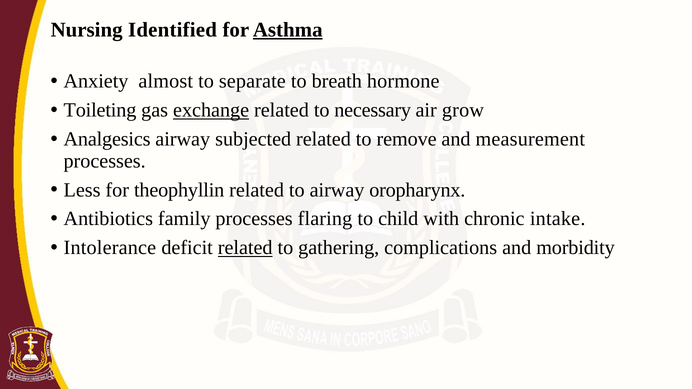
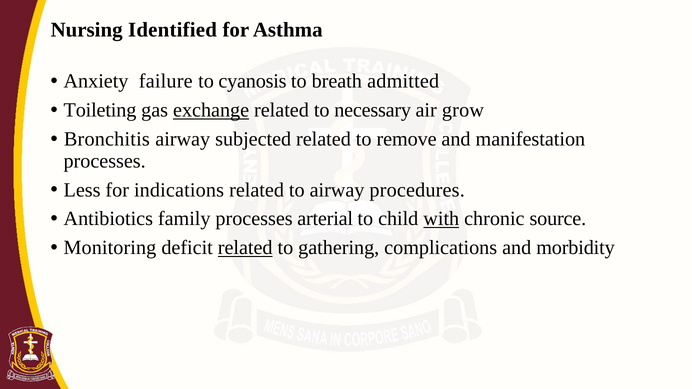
Asthma underline: present -> none
almost: almost -> failure
separate: separate -> cyanosis
hormone: hormone -> admitted
Analgesics: Analgesics -> Bronchitis
measurement: measurement -> manifestation
theophyllin: theophyllin -> indications
oropharynx: oropharynx -> procedures
flaring: flaring -> arterial
with underline: none -> present
intake: intake -> source
Intolerance: Intolerance -> Monitoring
